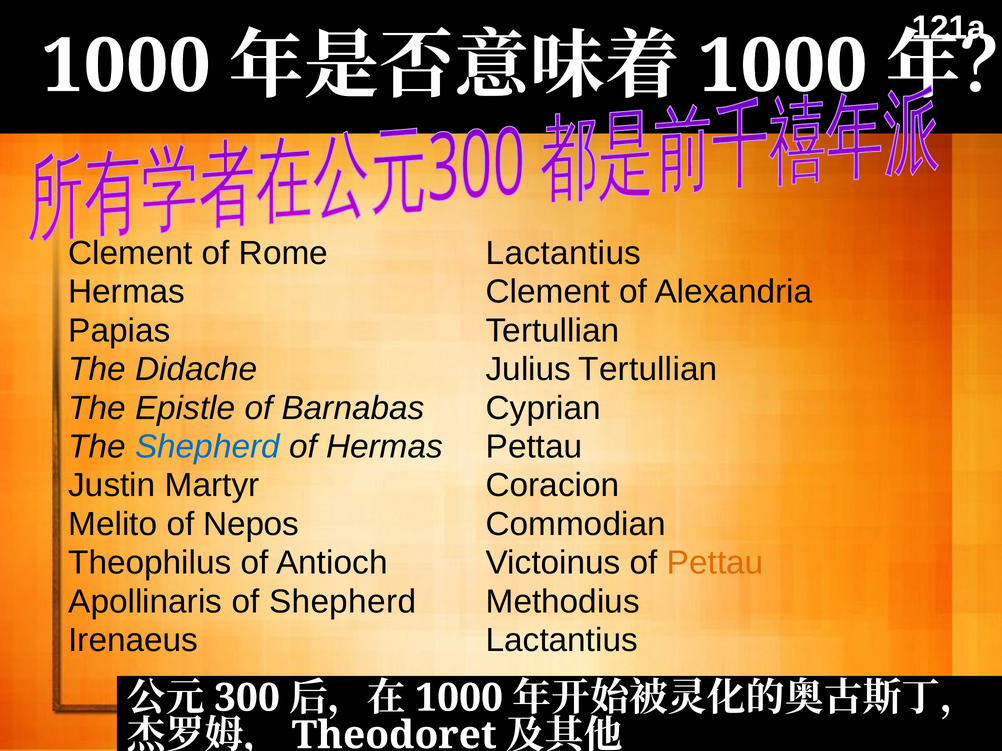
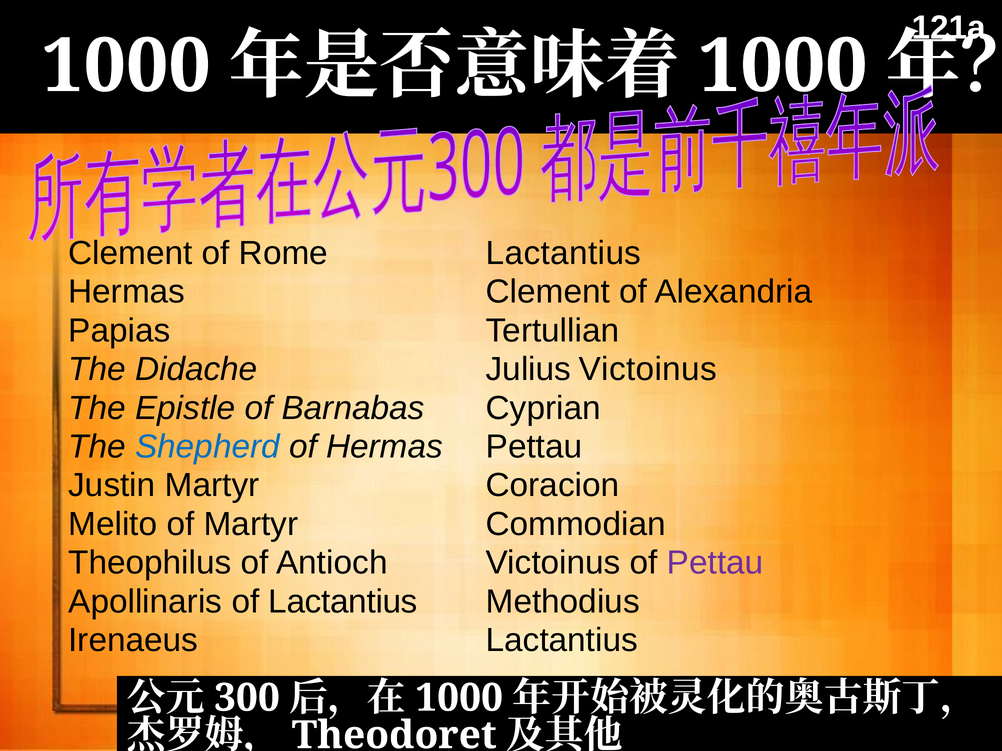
Julius Tertullian: Tertullian -> Victoinus
of Nepos: Nepos -> Martyr
Pettau at (715, 563) colour: orange -> purple
of Shepherd: Shepherd -> Lactantius
